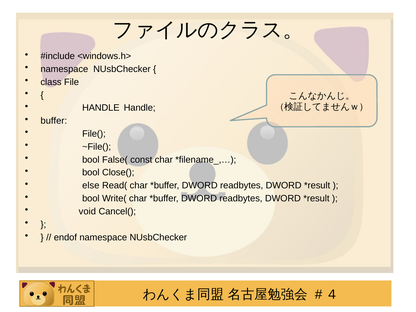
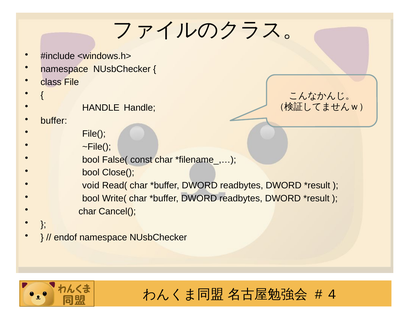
else: else -> void
void at (87, 211): void -> char
